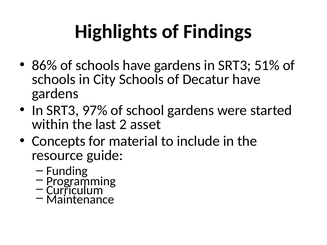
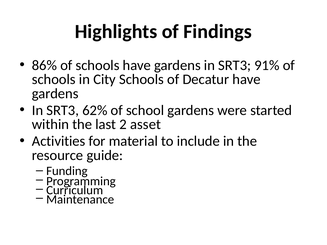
51%: 51% -> 91%
97%: 97% -> 62%
Concepts: Concepts -> Activities
